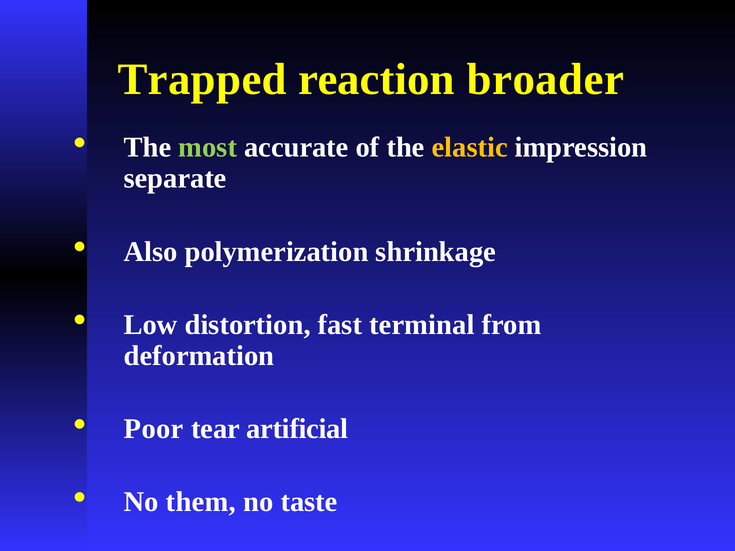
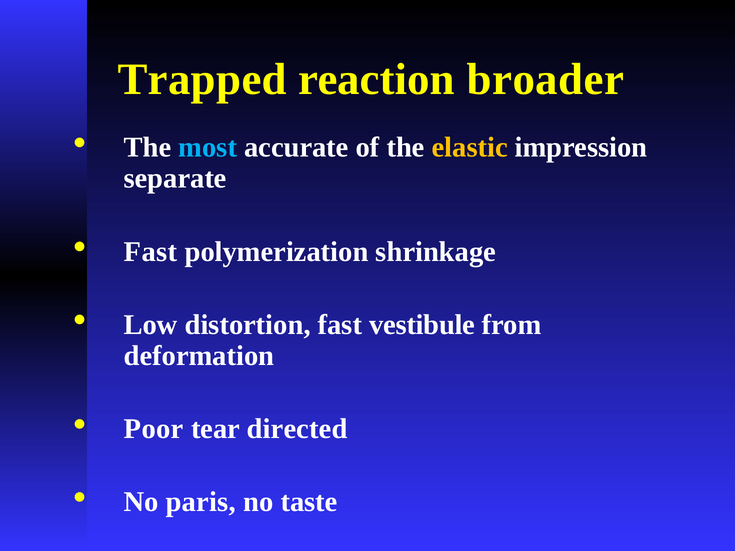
most colour: light green -> light blue
Also at (151, 252): Also -> Fast
terminal: terminal -> vestibule
artificial: artificial -> directed
them: them -> paris
